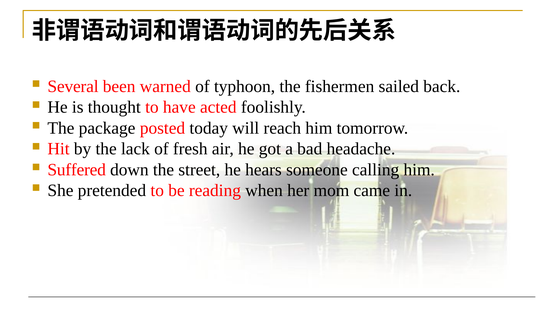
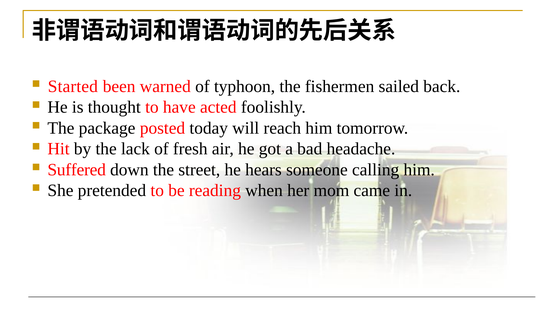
Several: Several -> Started
